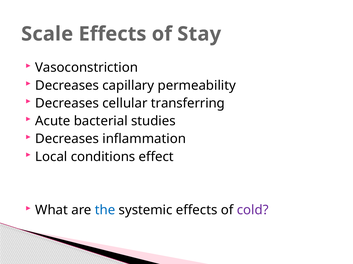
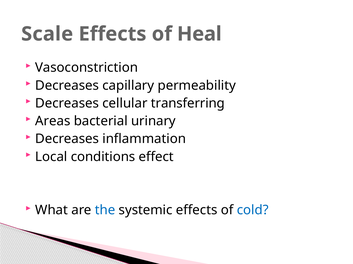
Stay: Stay -> Heal
Acute: Acute -> Areas
studies: studies -> urinary
cold colour: purple -> blue
